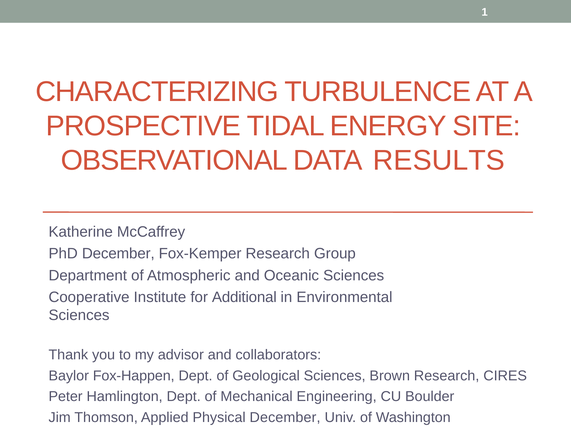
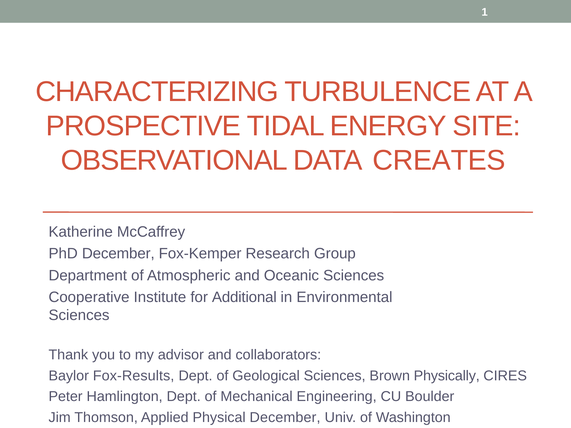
RESULTS: RESULTS -> CREATES
Fox-Happen: Fox-Happen -> Fox-Results
Brown Research: Research -> Physically
